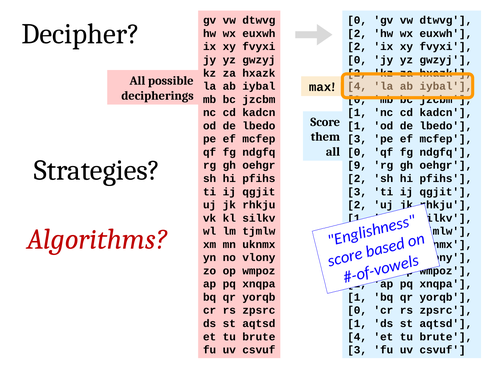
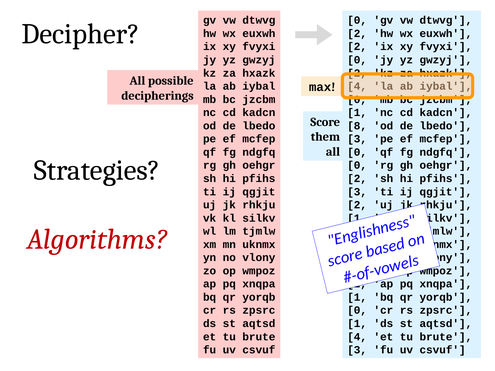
1 at (357, 126): 1 -> 8
9 at (357, 165): 9 -> 0
